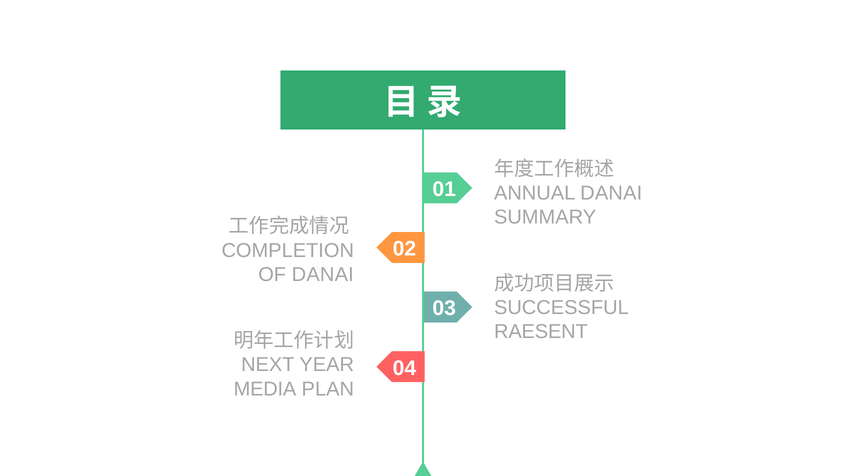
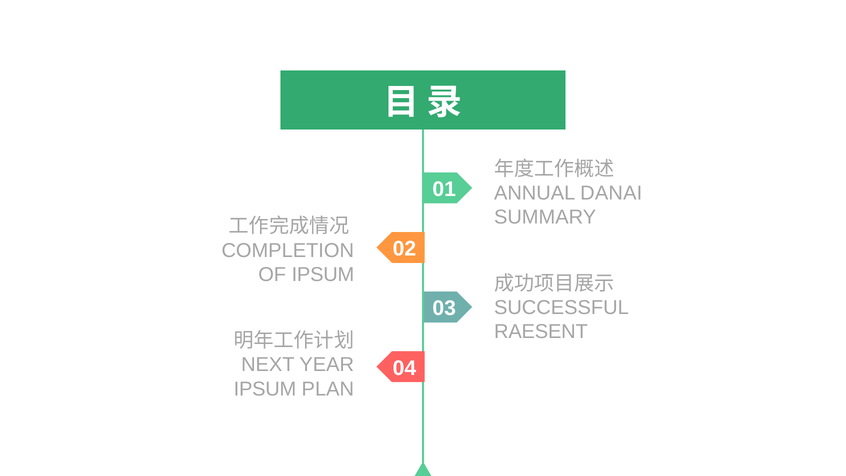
OF DANAI: DANAI -> IPSUM
MEDIA at (265, 389): MEDIA -> IPSUM
